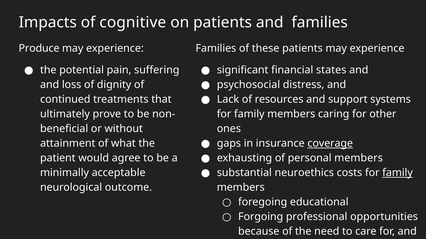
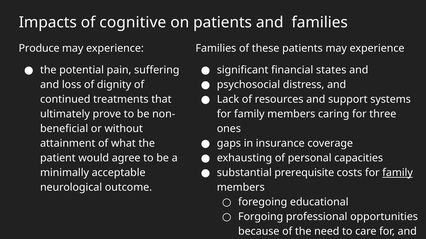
other: other -> three
coverage underline: present -> none
personal members: members -> capacities
neuroethics: neuroethics -> prerequisite
